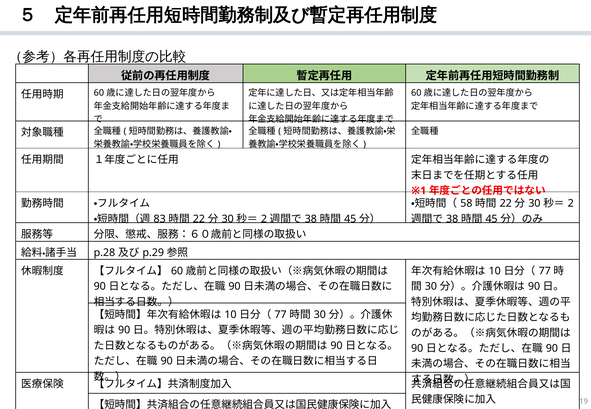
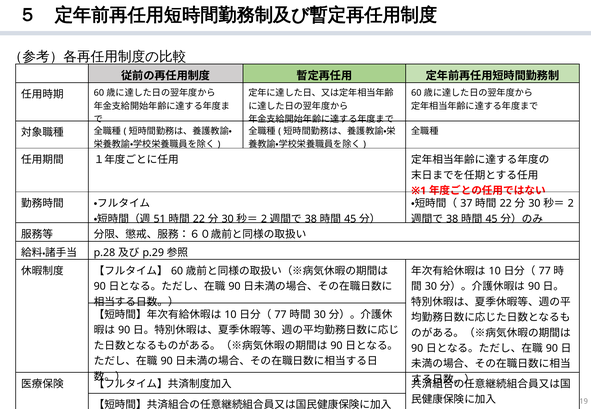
58: 58 -> 37
83: 83 -> 51
